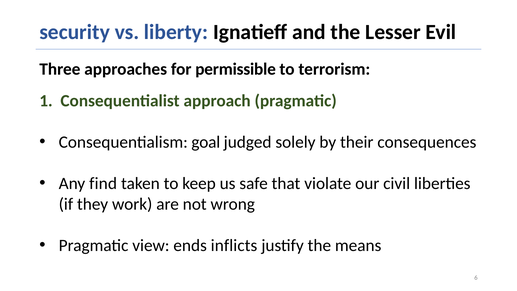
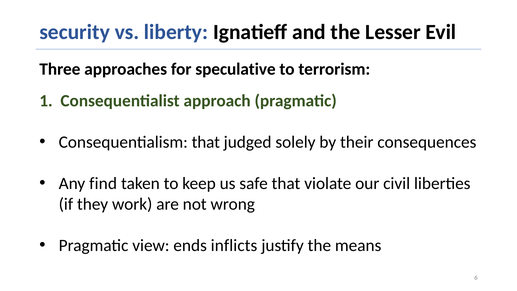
permissible: permissible -> speculative
Consequentialism goal: goal -> that
